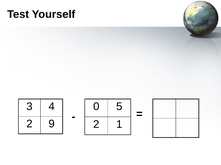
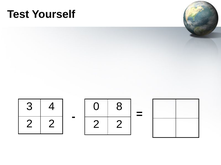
5: 5 -> 8
9 at (52, 124): 9 -> 2
1 at (119, 125): 1 -> 2
